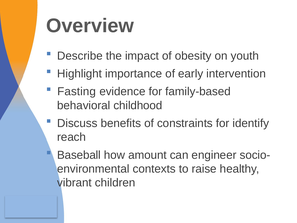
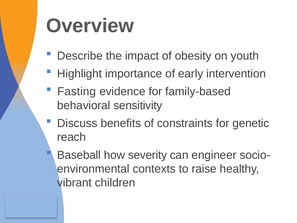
childhood: childhood -> sensitivity
identify: identify -> genetic
amount: amount -> severity
